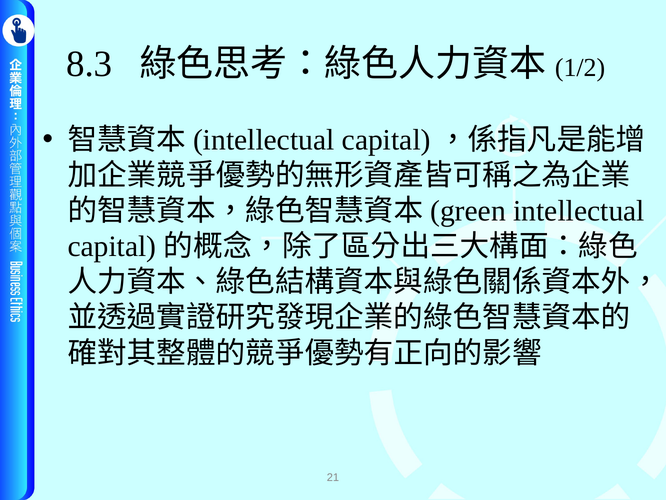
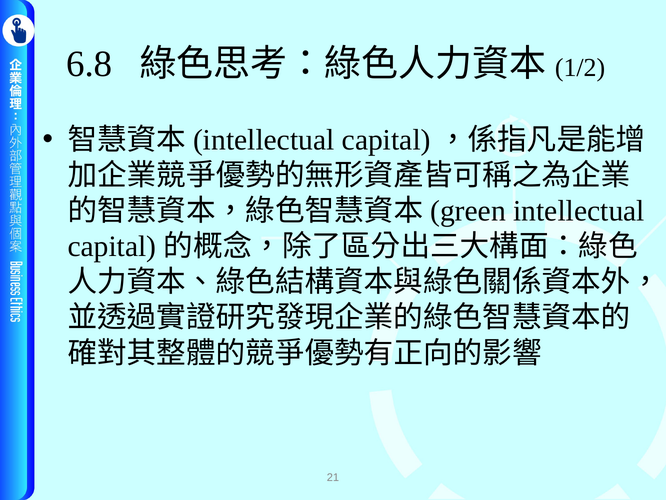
8.3: 8.3 -> 6.8
